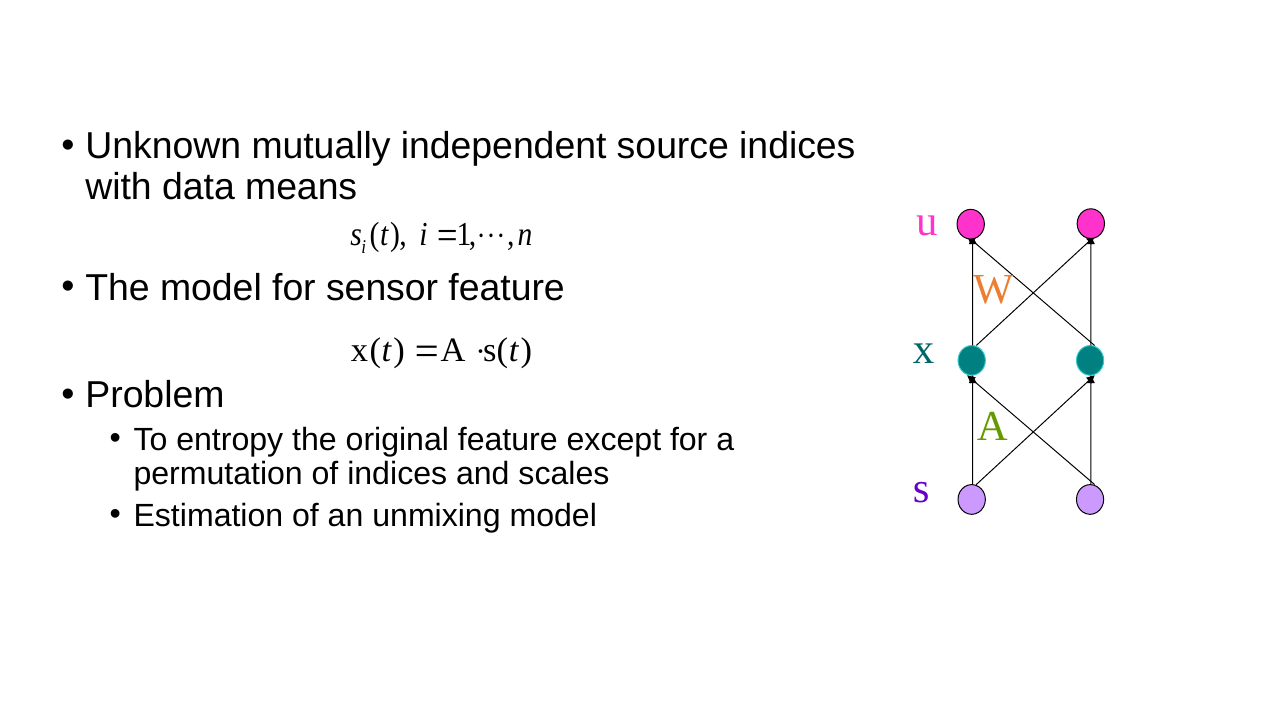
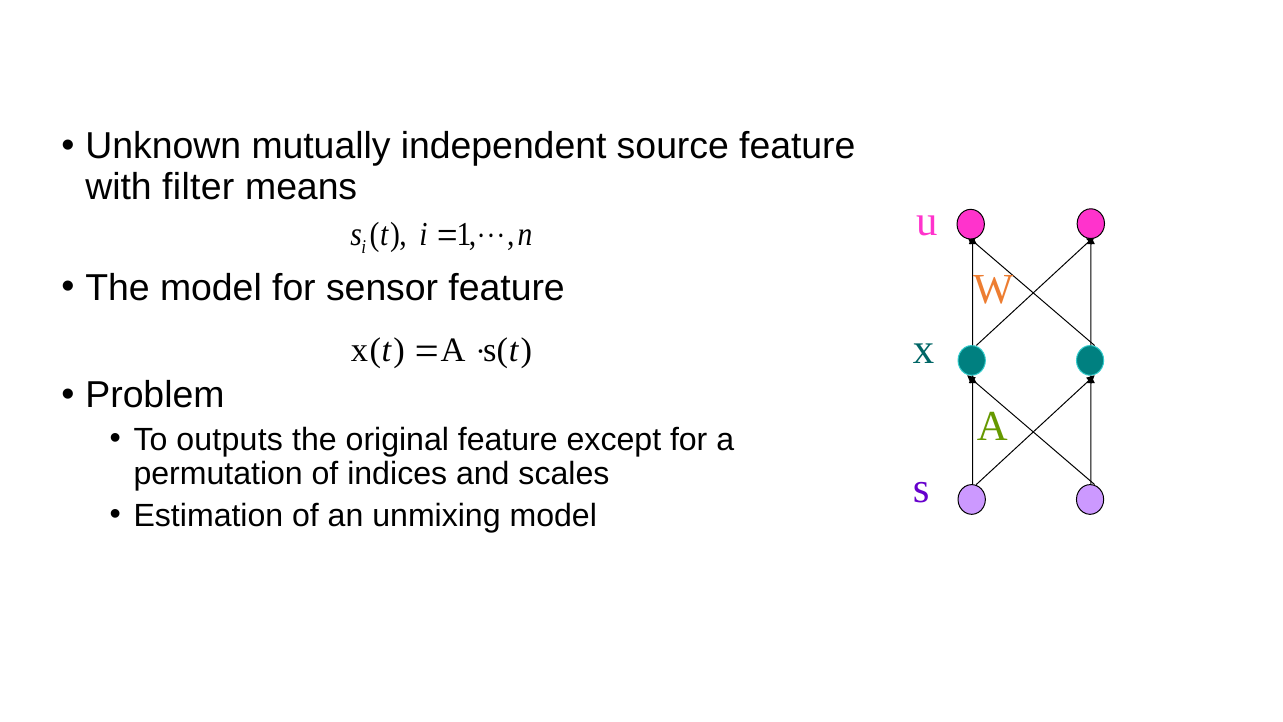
source indices: indices -> feature
data: data -> filter
entropy: entropy -> outputs
